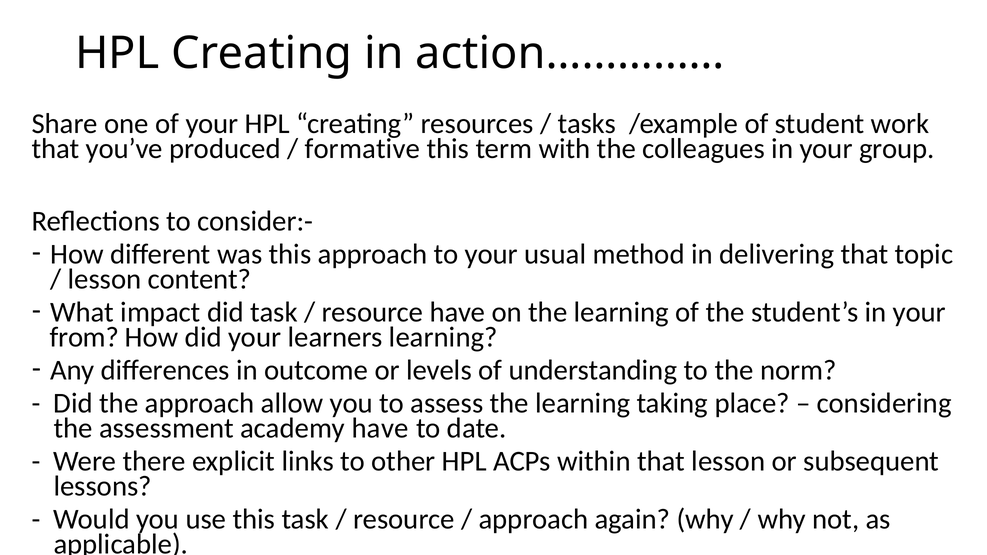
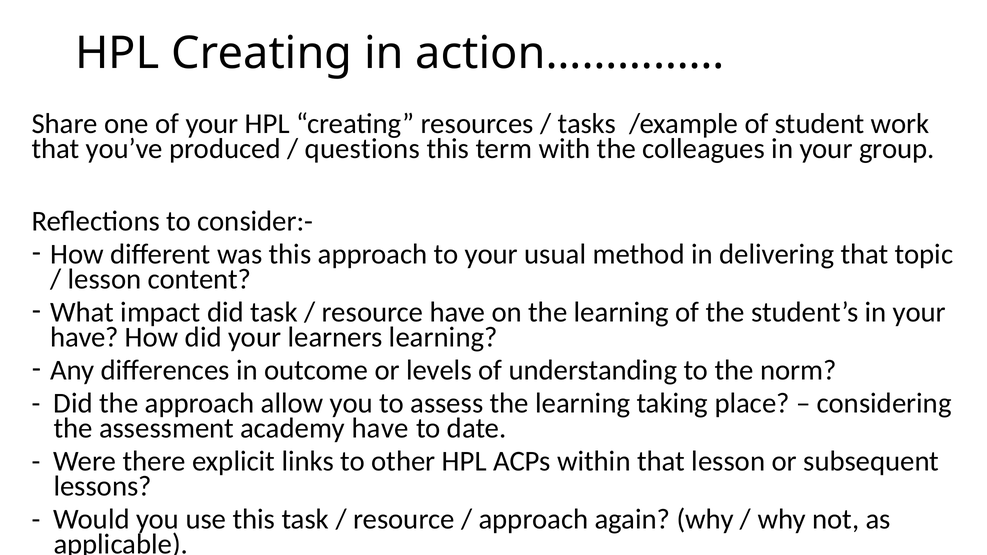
formative: formative -> questions
from at (84, 337): from -> have
